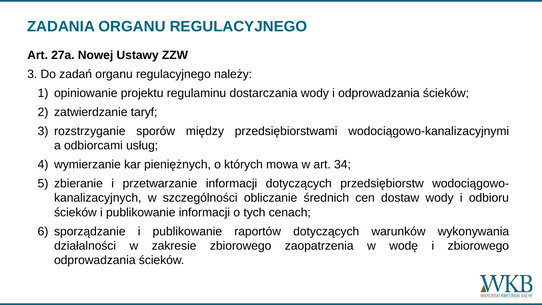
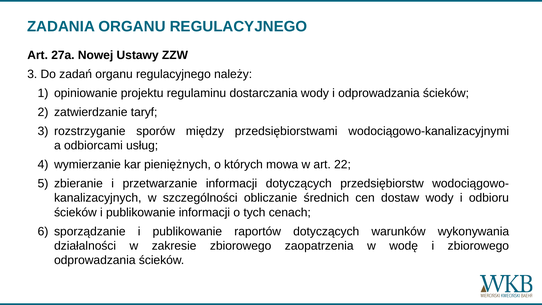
34: 34 -> 22
